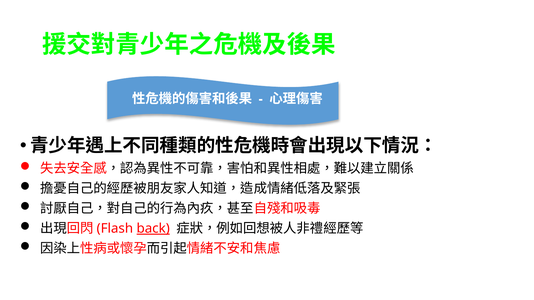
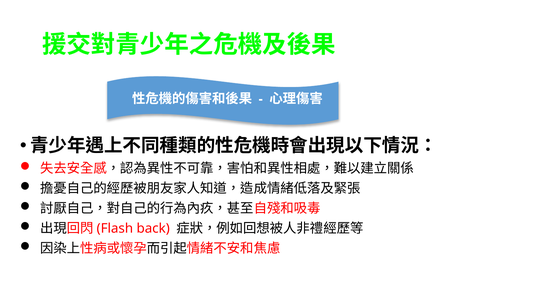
back underline: present -> none
